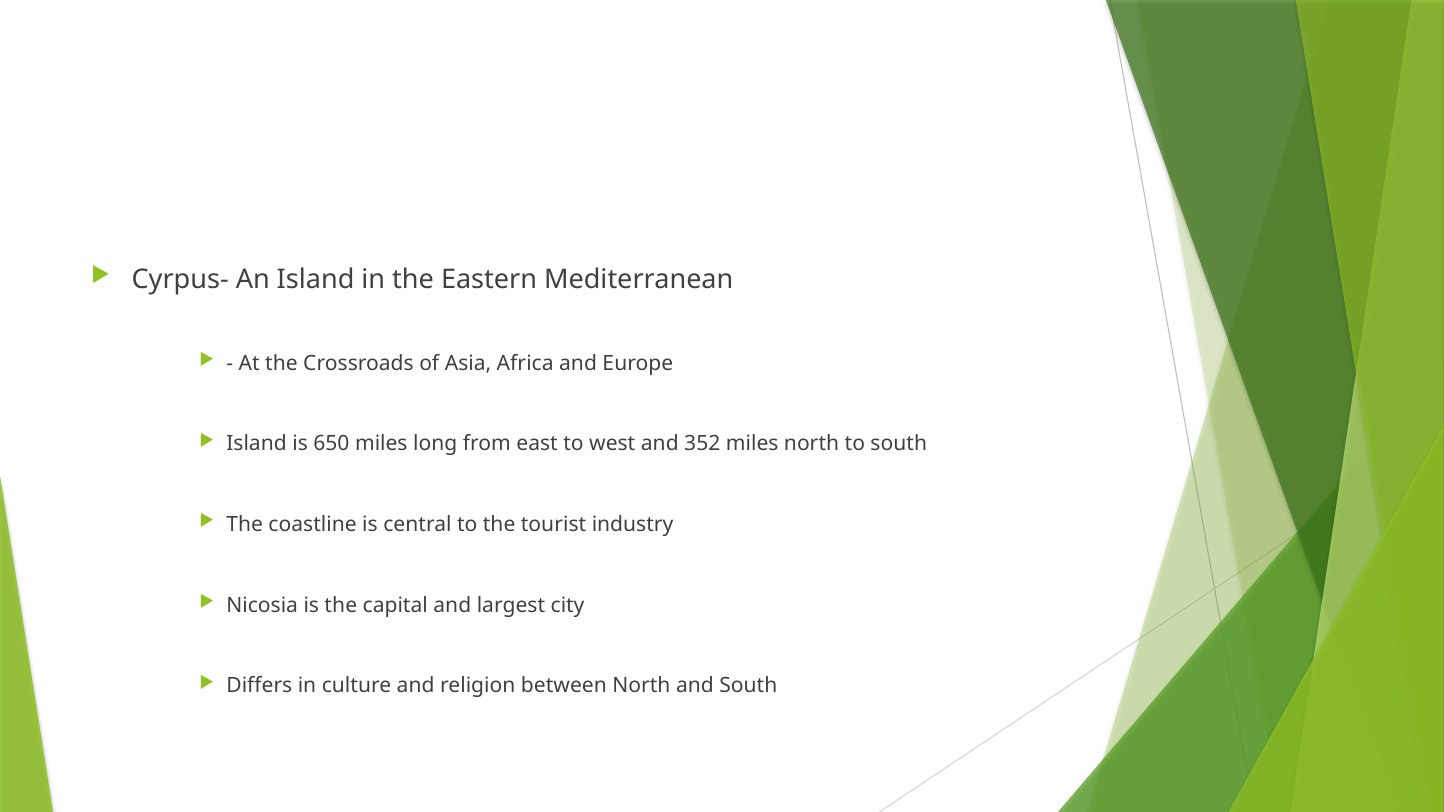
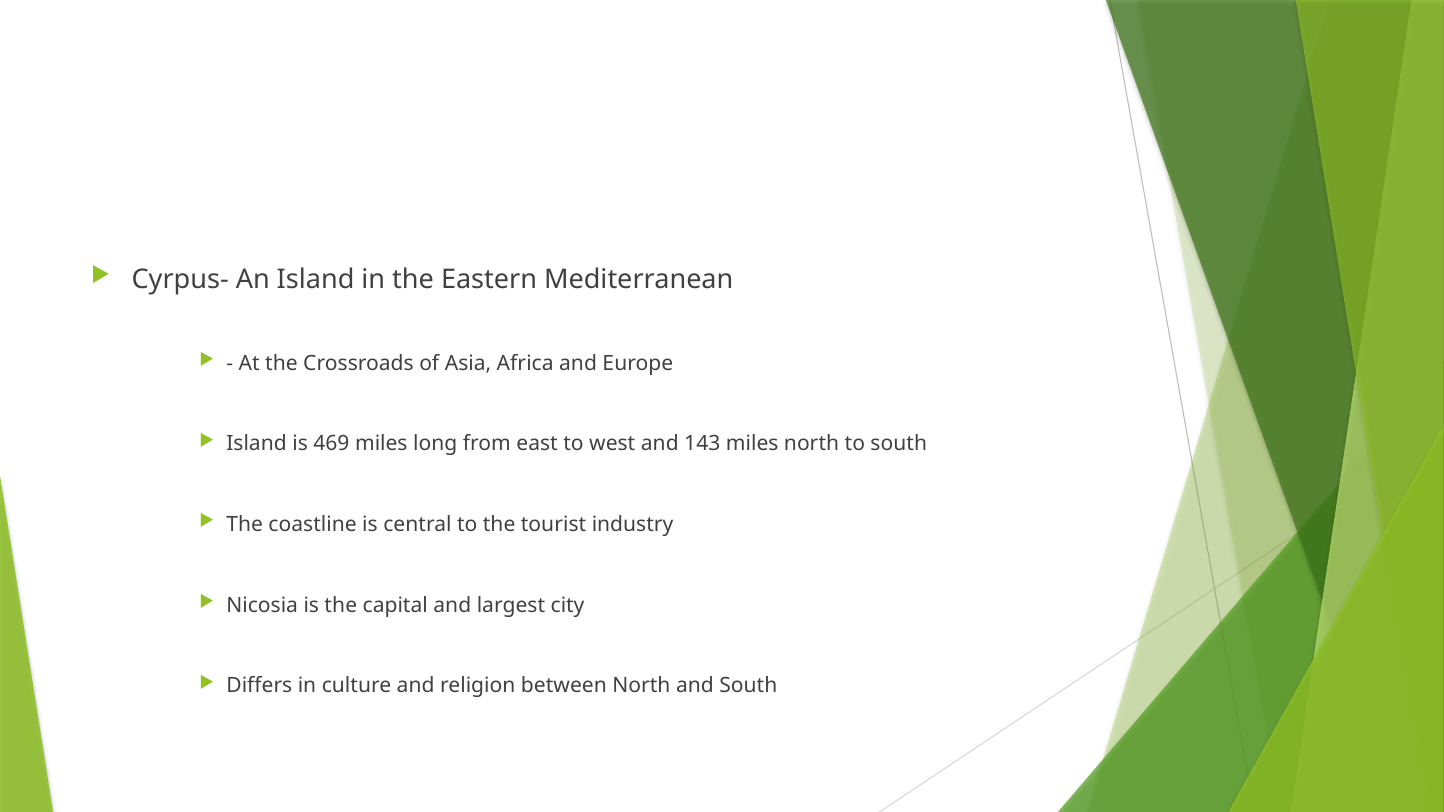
650: 650 -> 469
352: 352 -> 143
